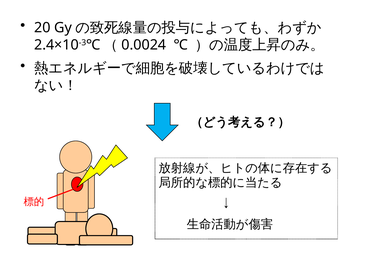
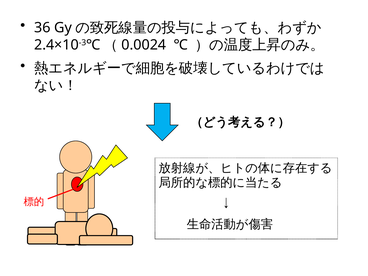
20: 20 -> 36
